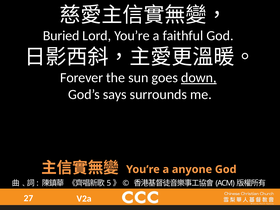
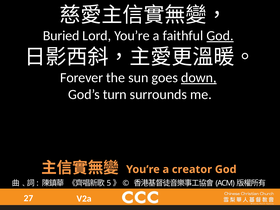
God at (220, 36) underline: none -> present
says: says -> turn
anyone: anyone -> creator
